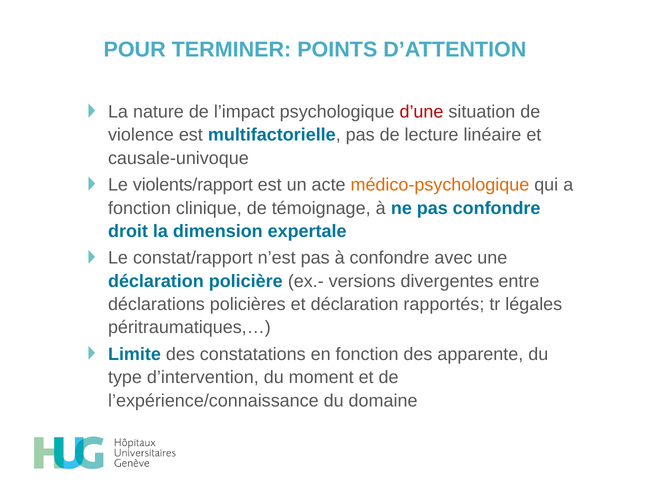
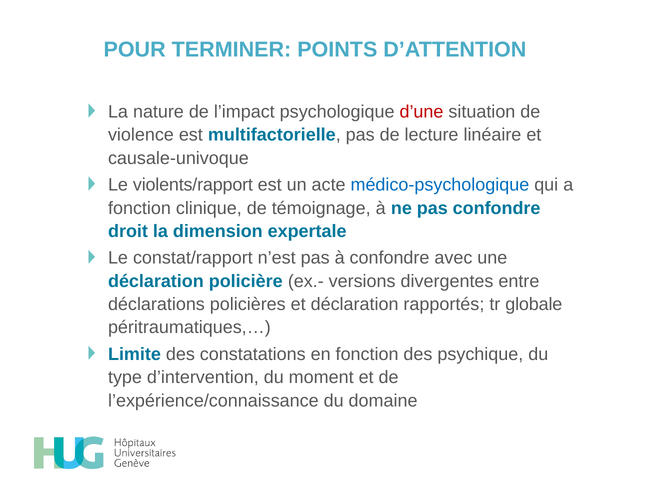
médico-psychologique colour: orange -> blue
légales: légales -> globale
apparente: apparente -> psychique
